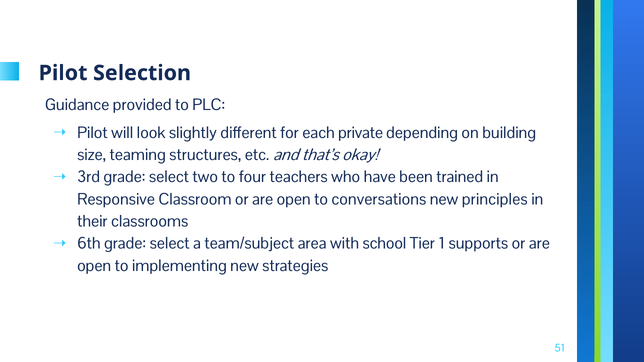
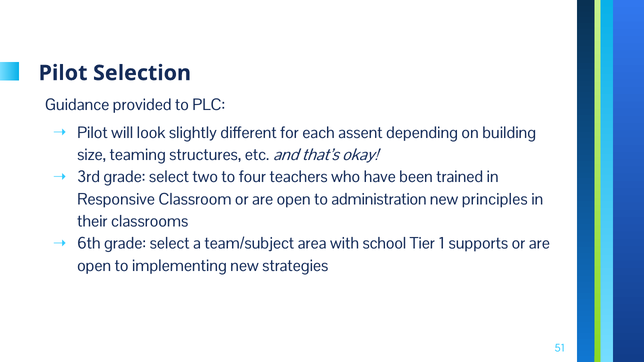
private: private -> assent
conversations: conversations -> administration
